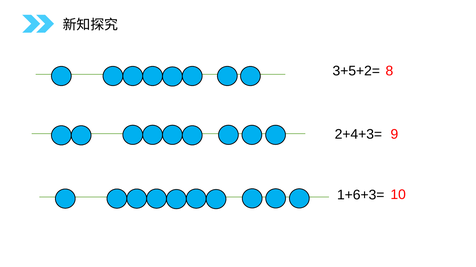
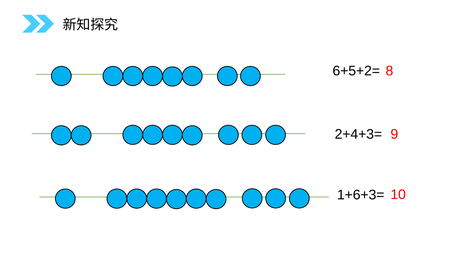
3+5+2=: 3+5+2= -> 6+5+2=
